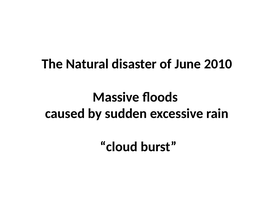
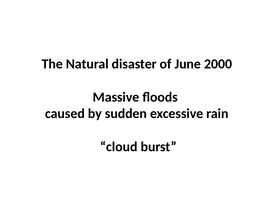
2010: 2010 -> 2000
